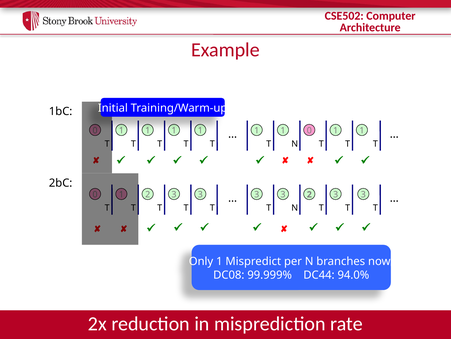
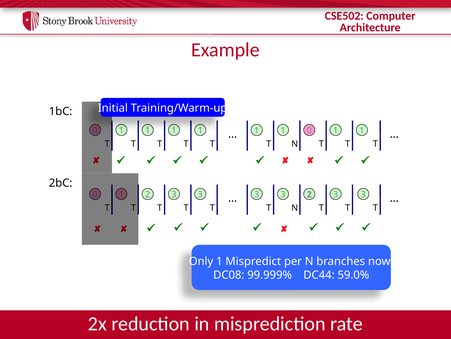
94.0%: 94.0% -> 59.0%
